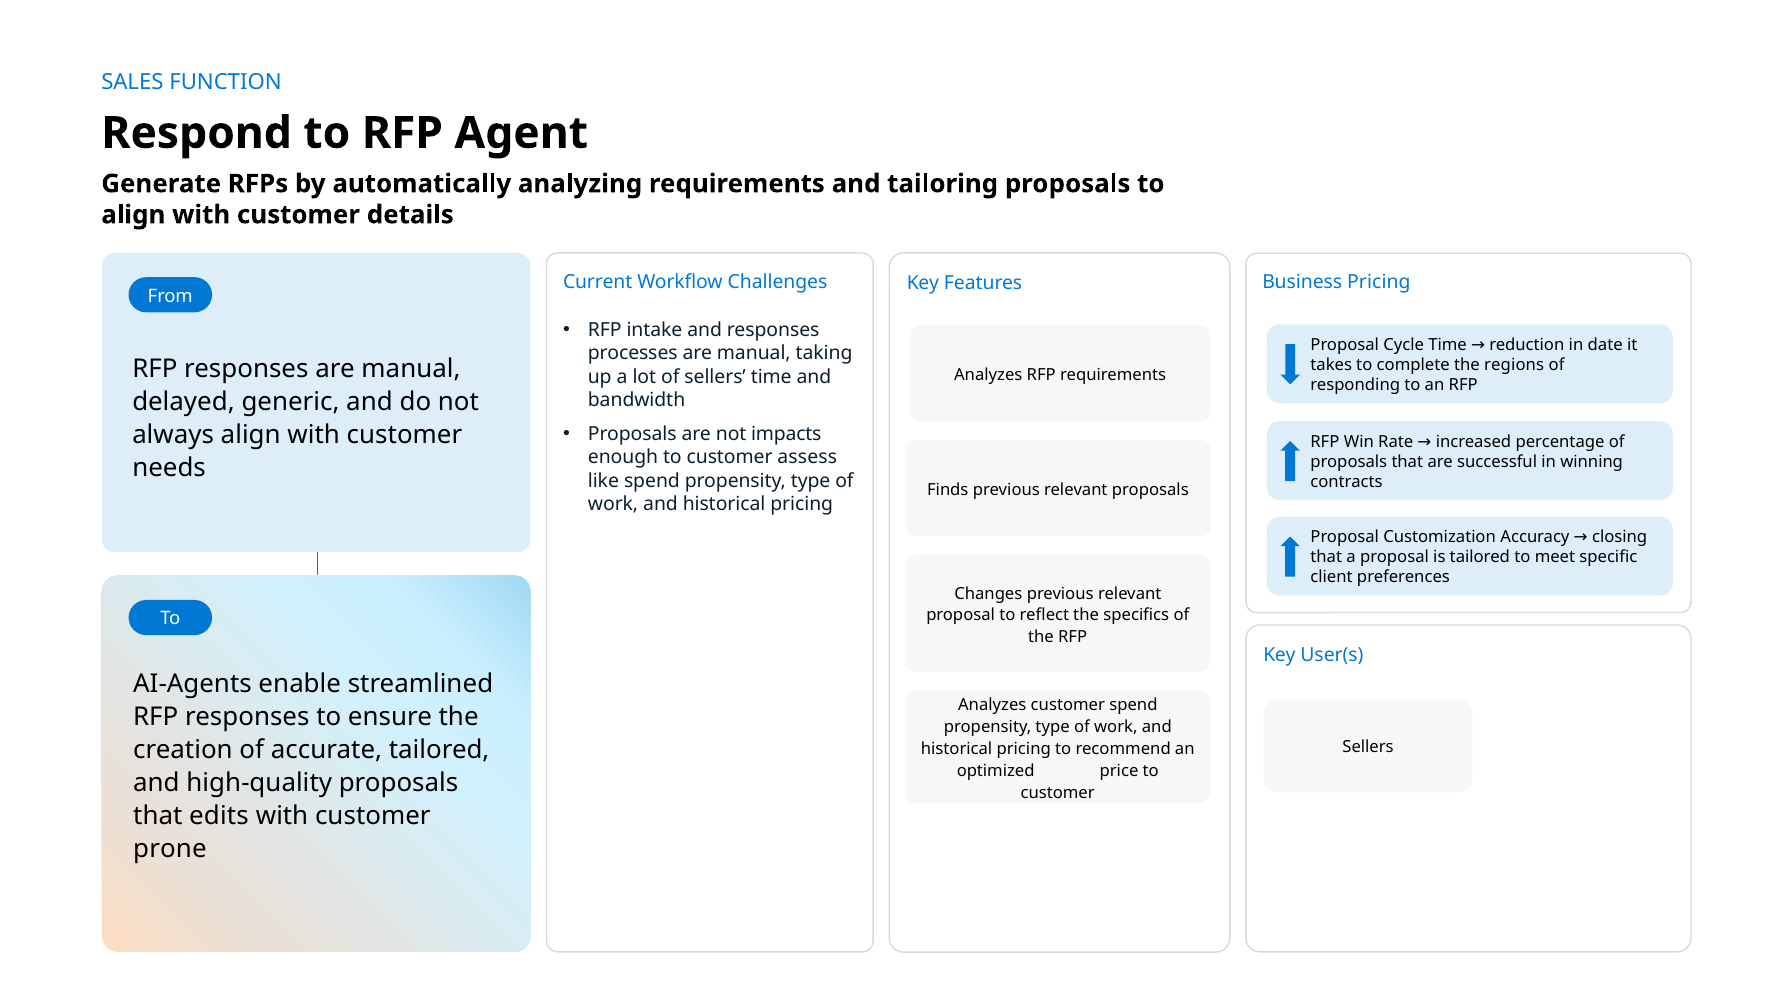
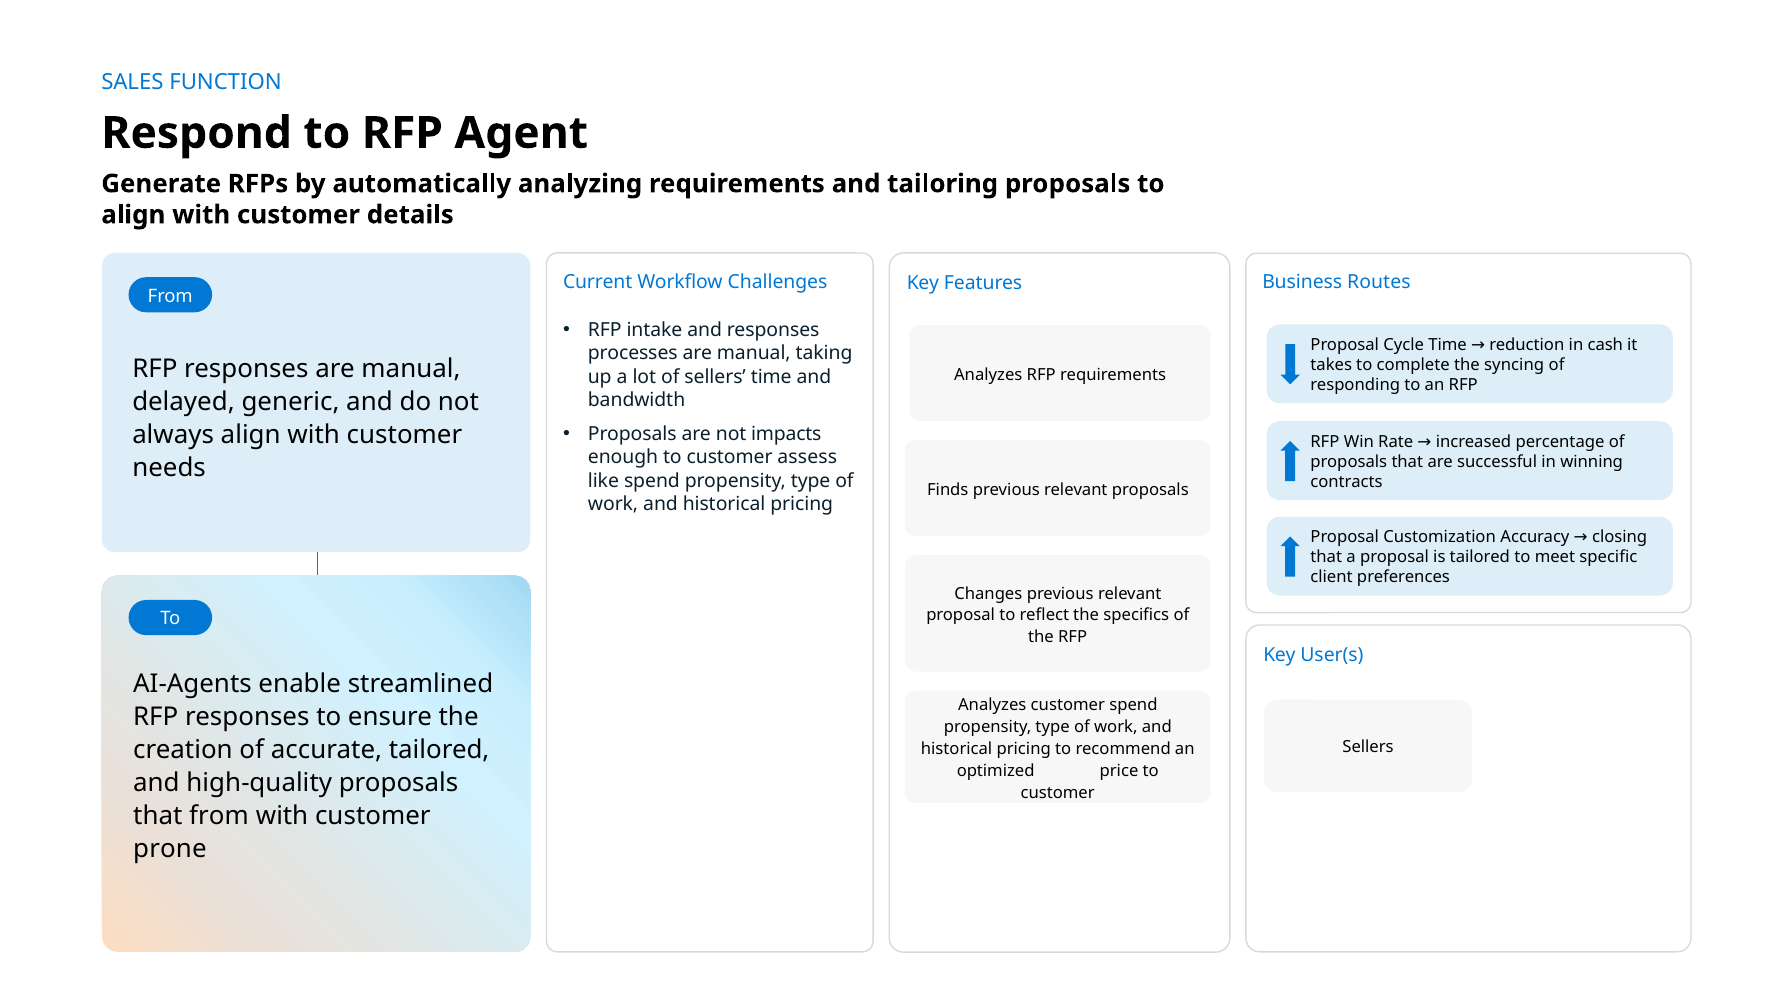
Business Pricing: Pricing -> Routes
date: date -> cash
regions: regions -> syncing
that edits: edits -> from
